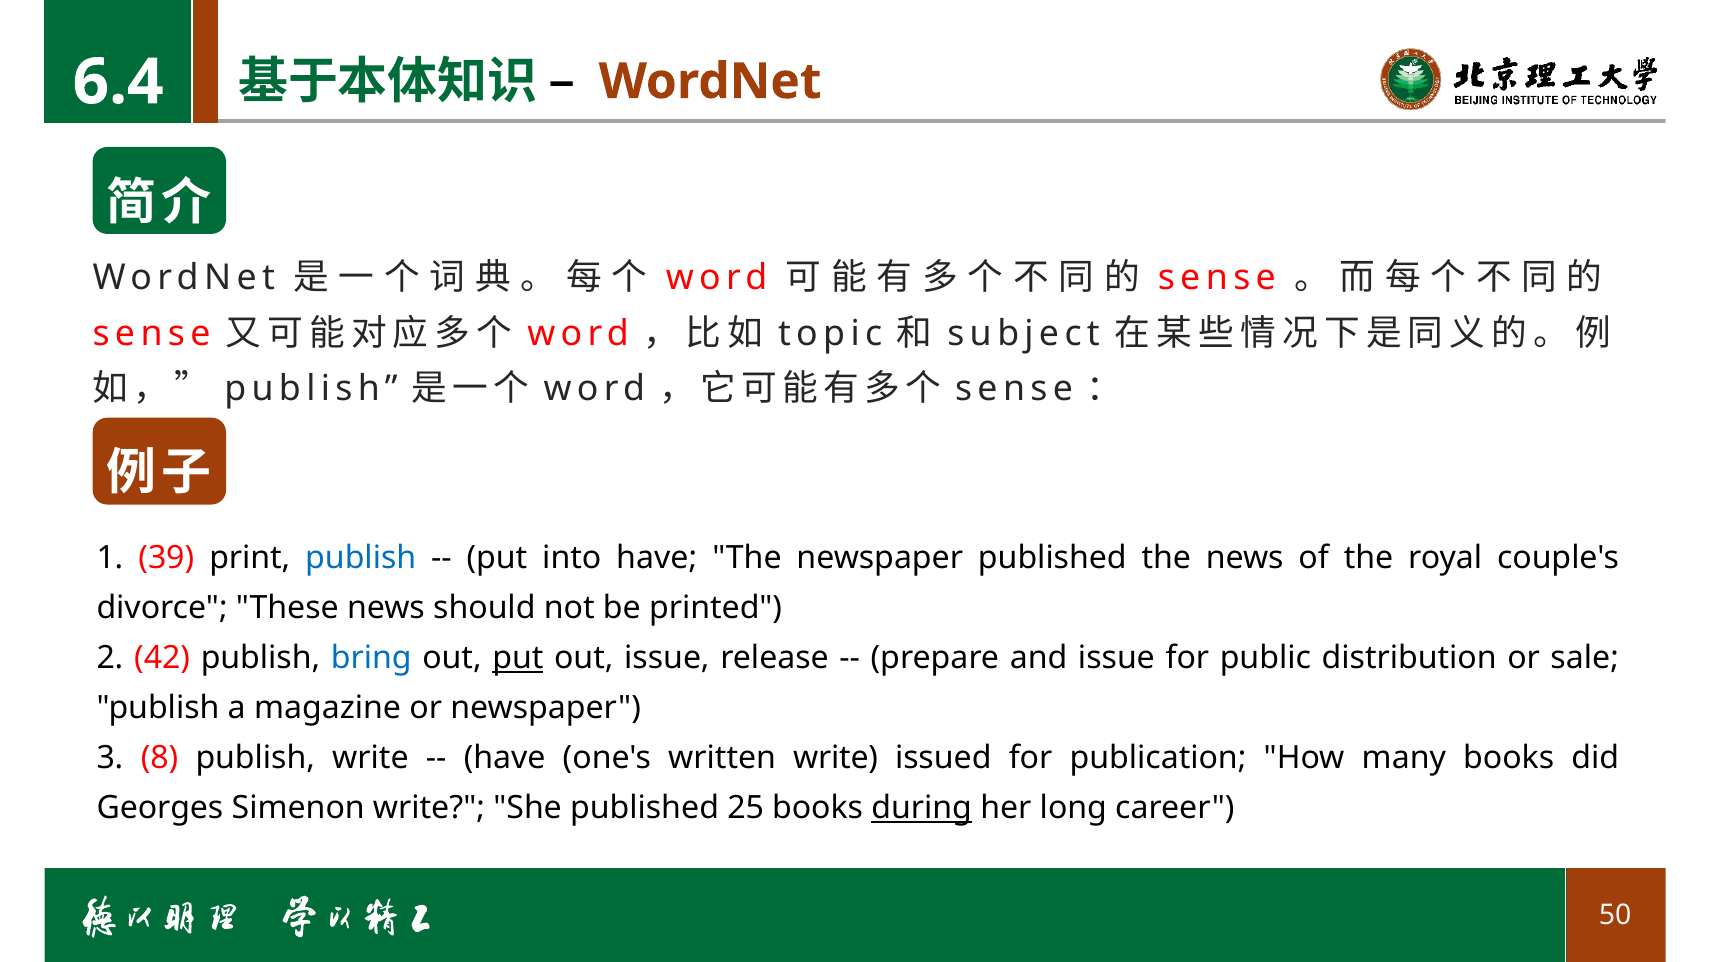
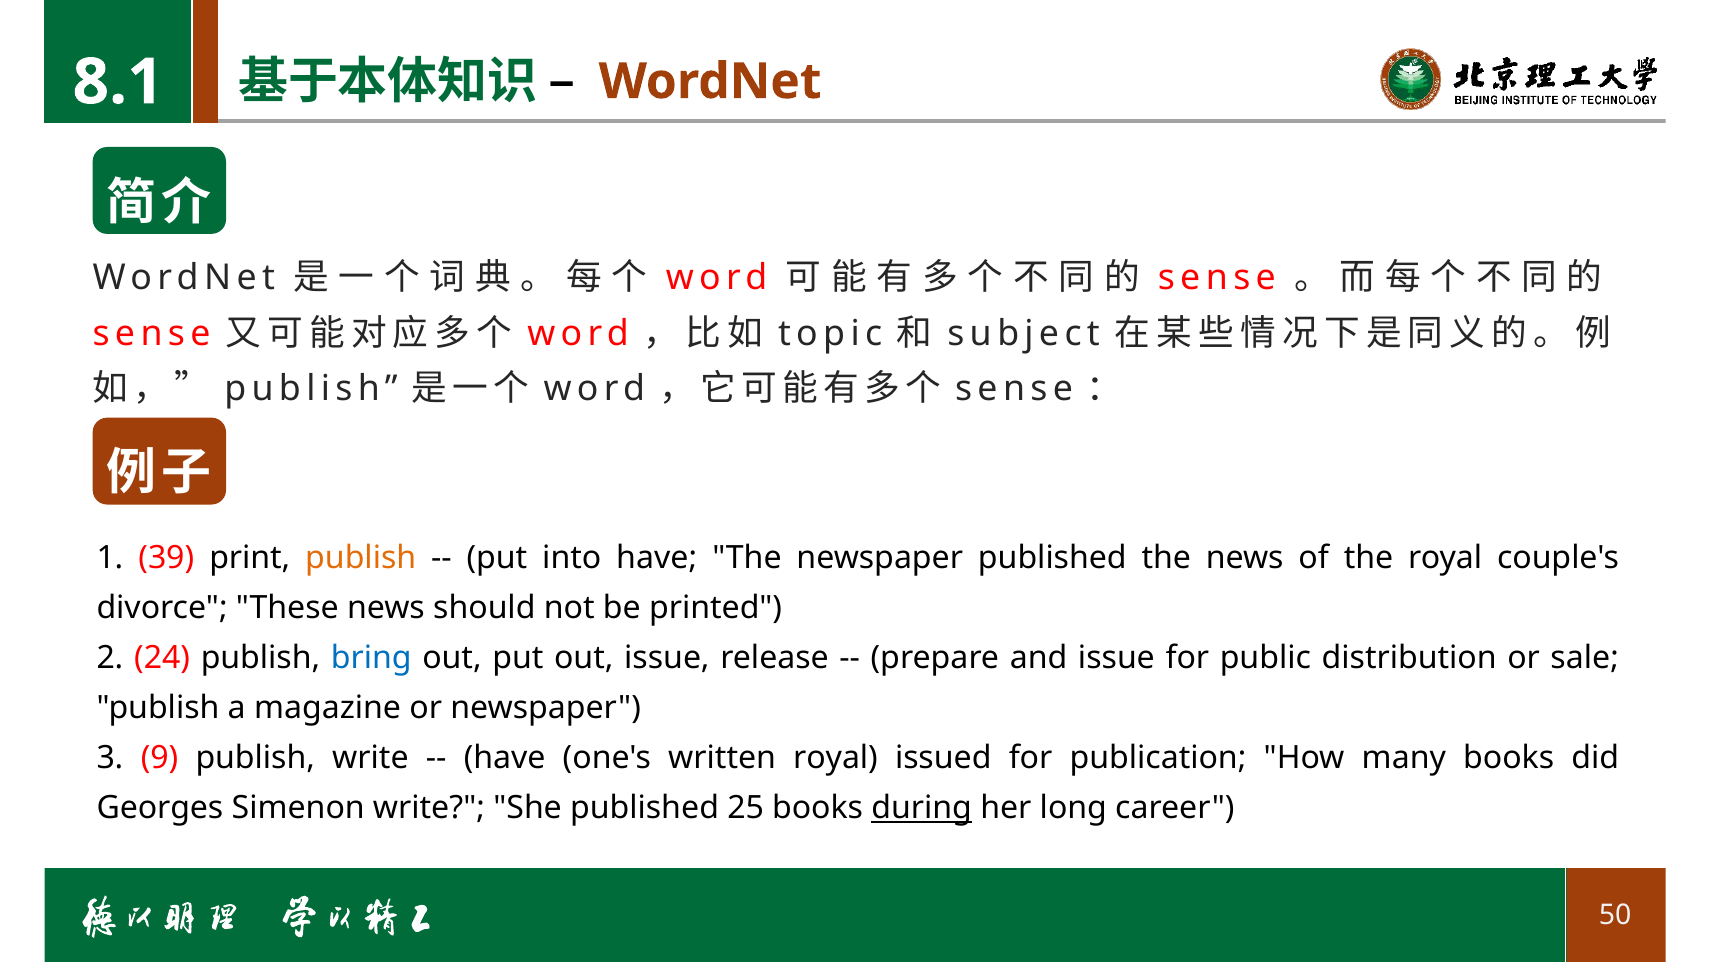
6.4: 6.4 -> 8.1
publish at (361, 558) colour: blue -> orange
42: 42 -> 24
put at (518, 658) underline: present -> none
8: 8 -> 9
written write: write -> royal
